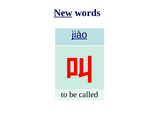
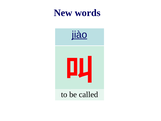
New underline: present -> none
